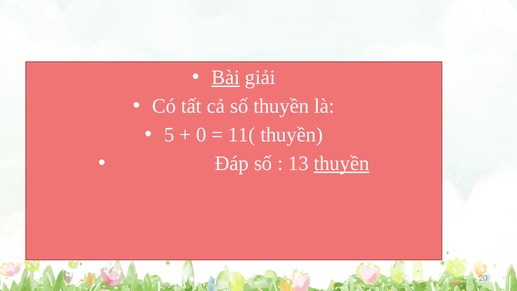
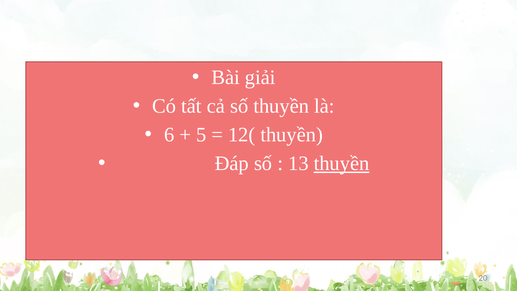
Bài underline: present -> none
5: 5 -> 6
0: 0 -> 5
11(: 11( -> 12(
